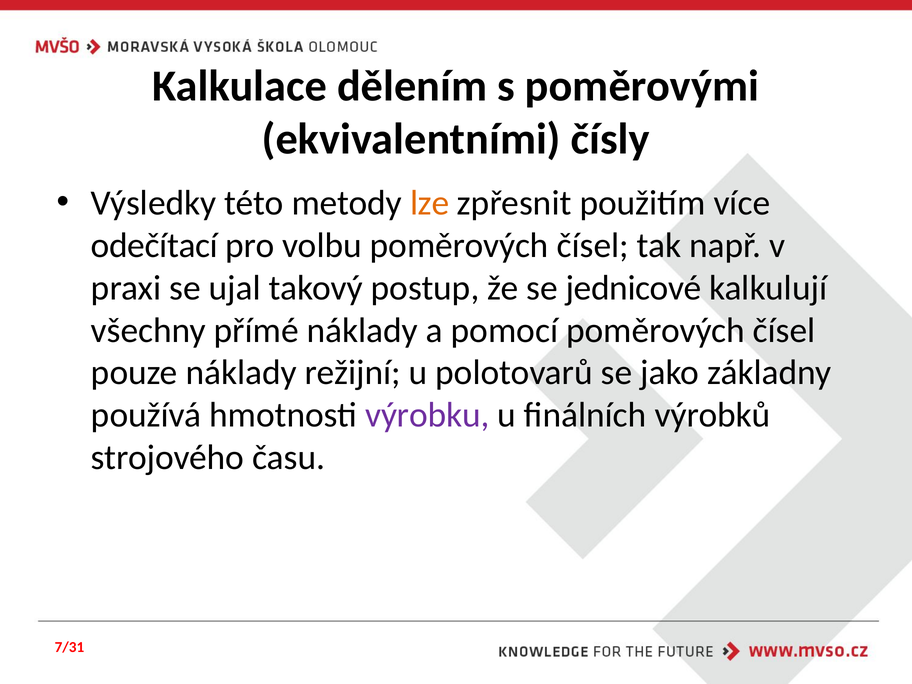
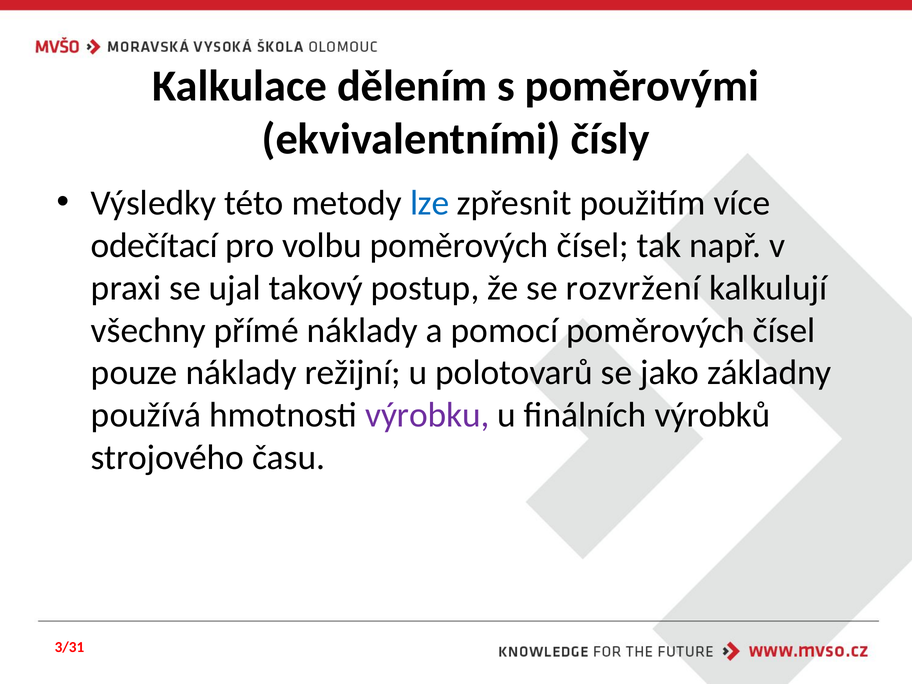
lze colour: orange -> blue
jednicové: jednicové -> rozvržení
7/31: 7/31 -> 3/31
